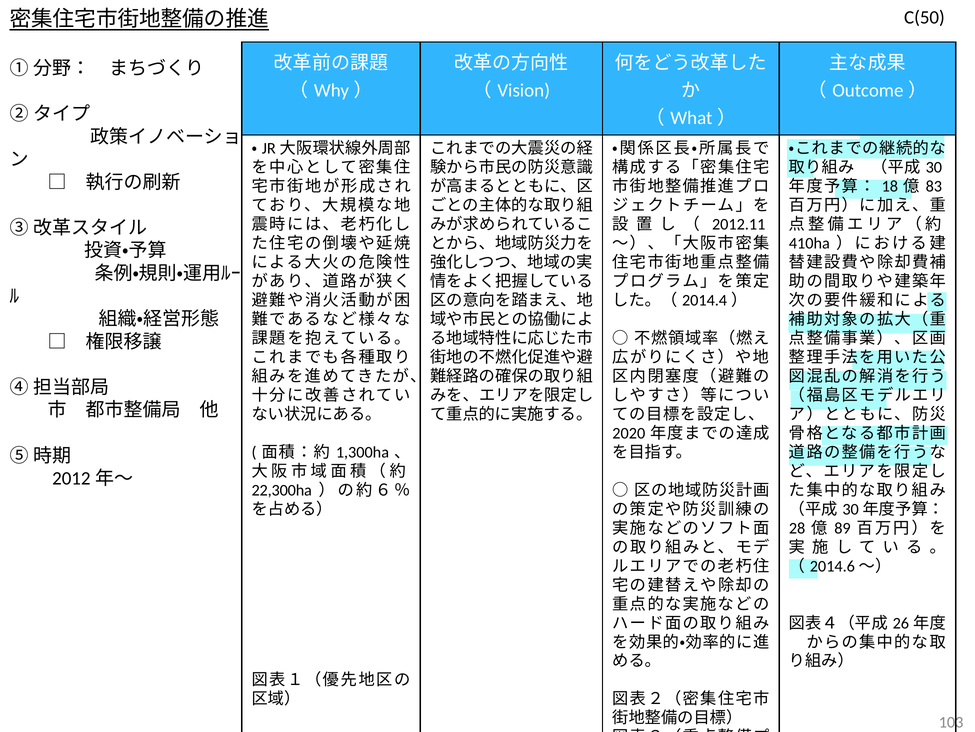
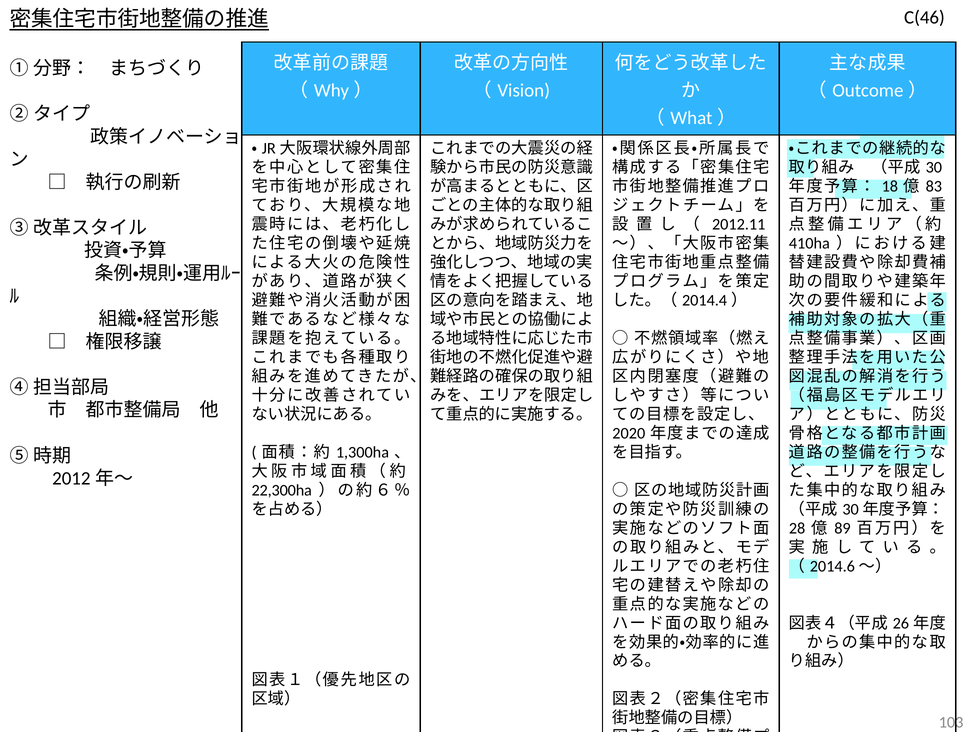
C(50: C(50 -> C(46
